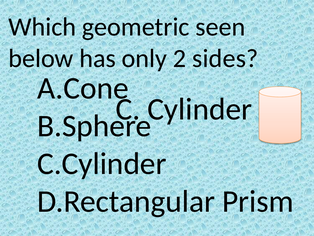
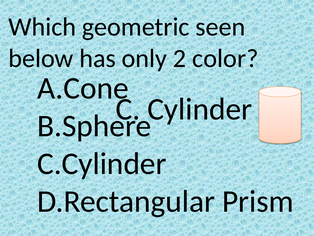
sides: sides -> color
